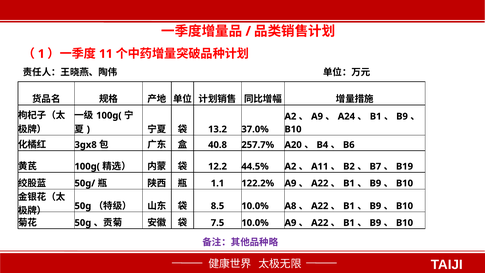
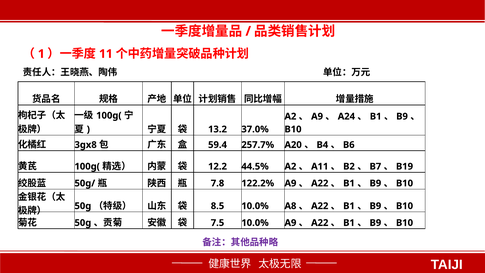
40.8: 40.8 -> 59.4
1.1: 1.1 -> 7.8
